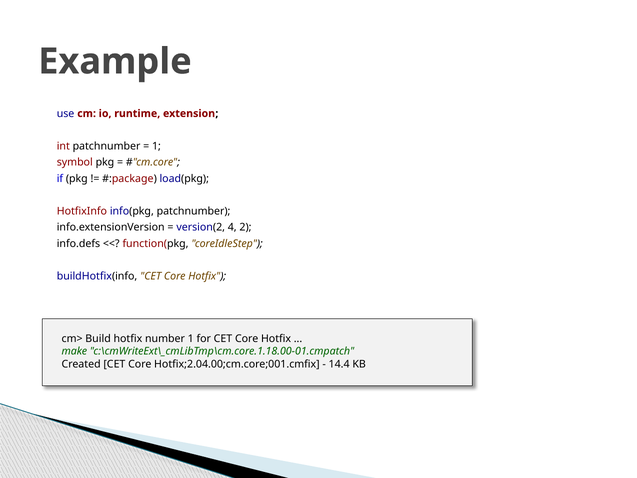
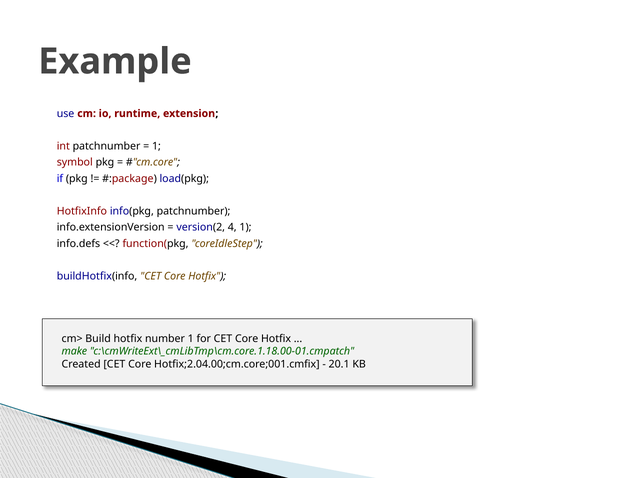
4 2: 2 -> 1
14.4: 14.4 -> 20.1
